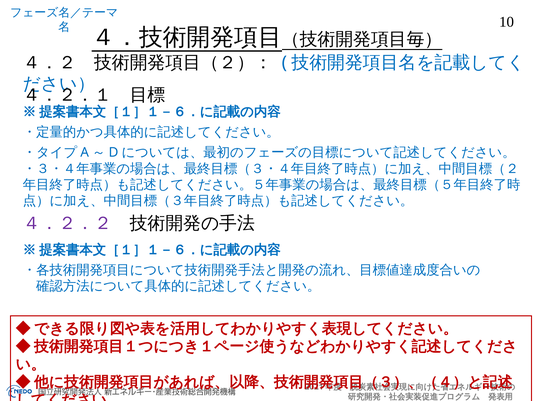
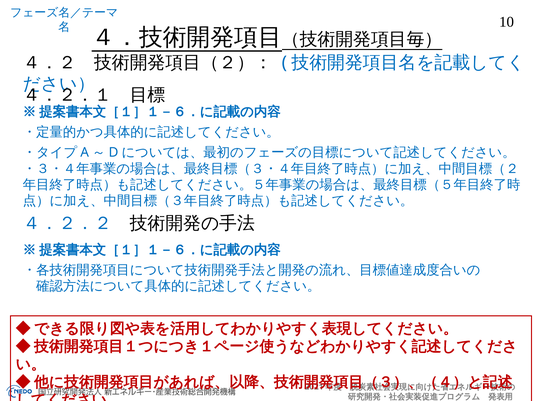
４．２．２ colour: purple -> blue
